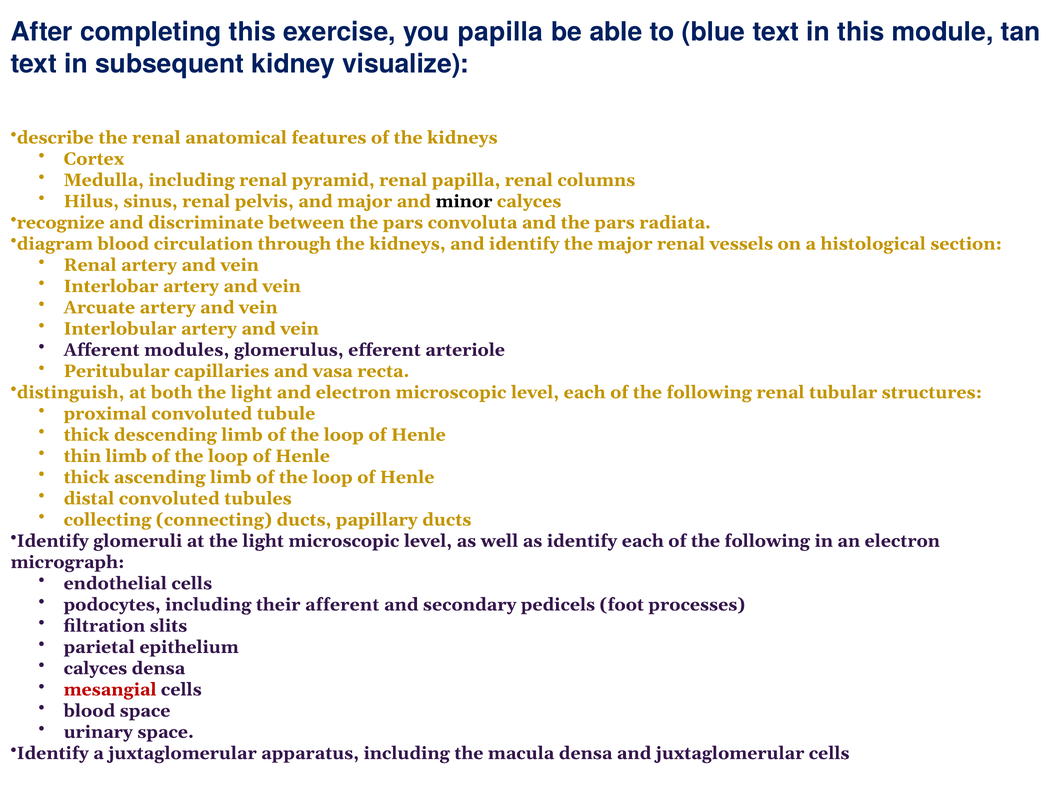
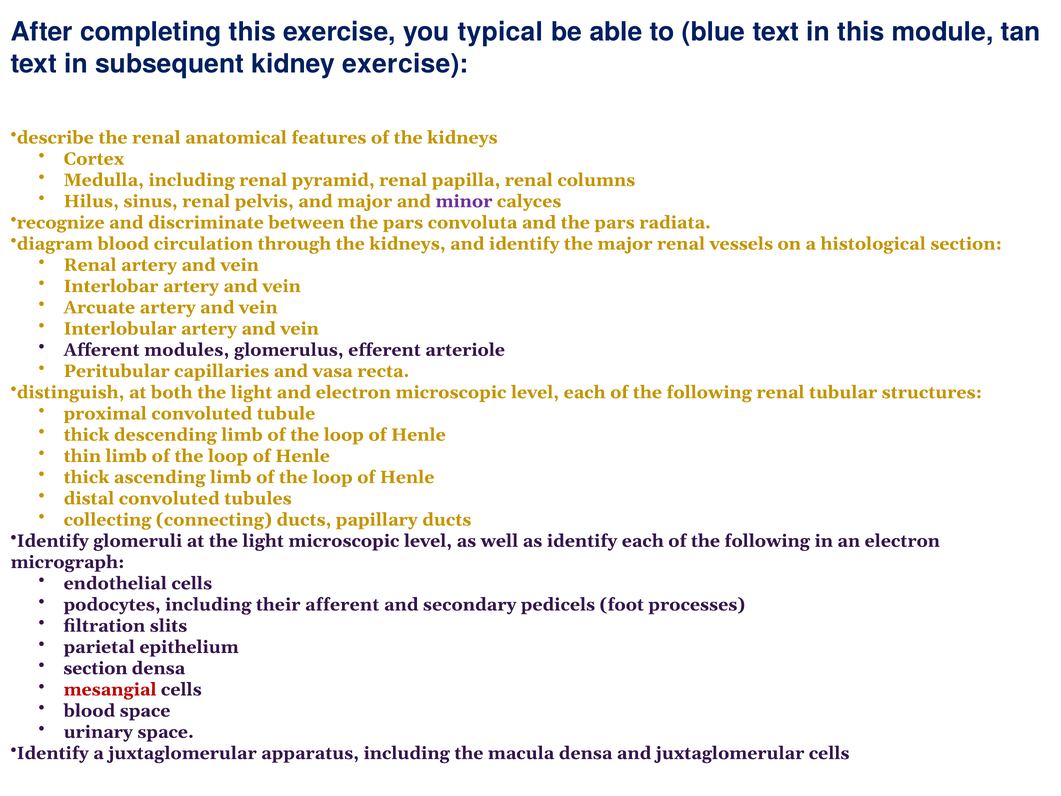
you papilla: papilla -> typical
kidney visualize: visualize -> exercise
minor colour: black -> purple
calyces at (95, 668): calyces -> section
